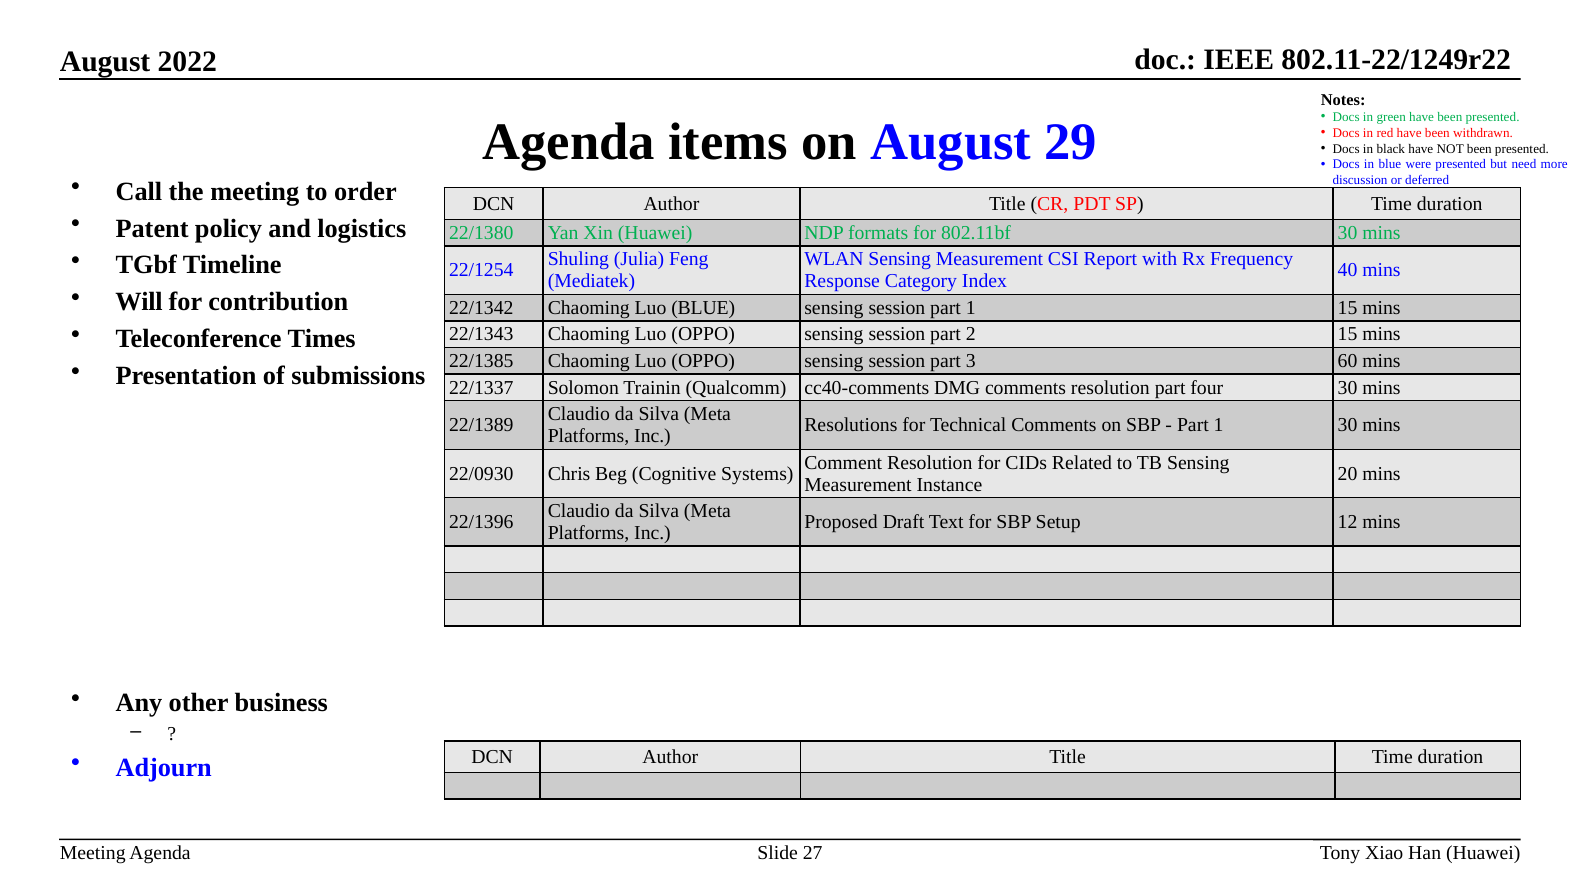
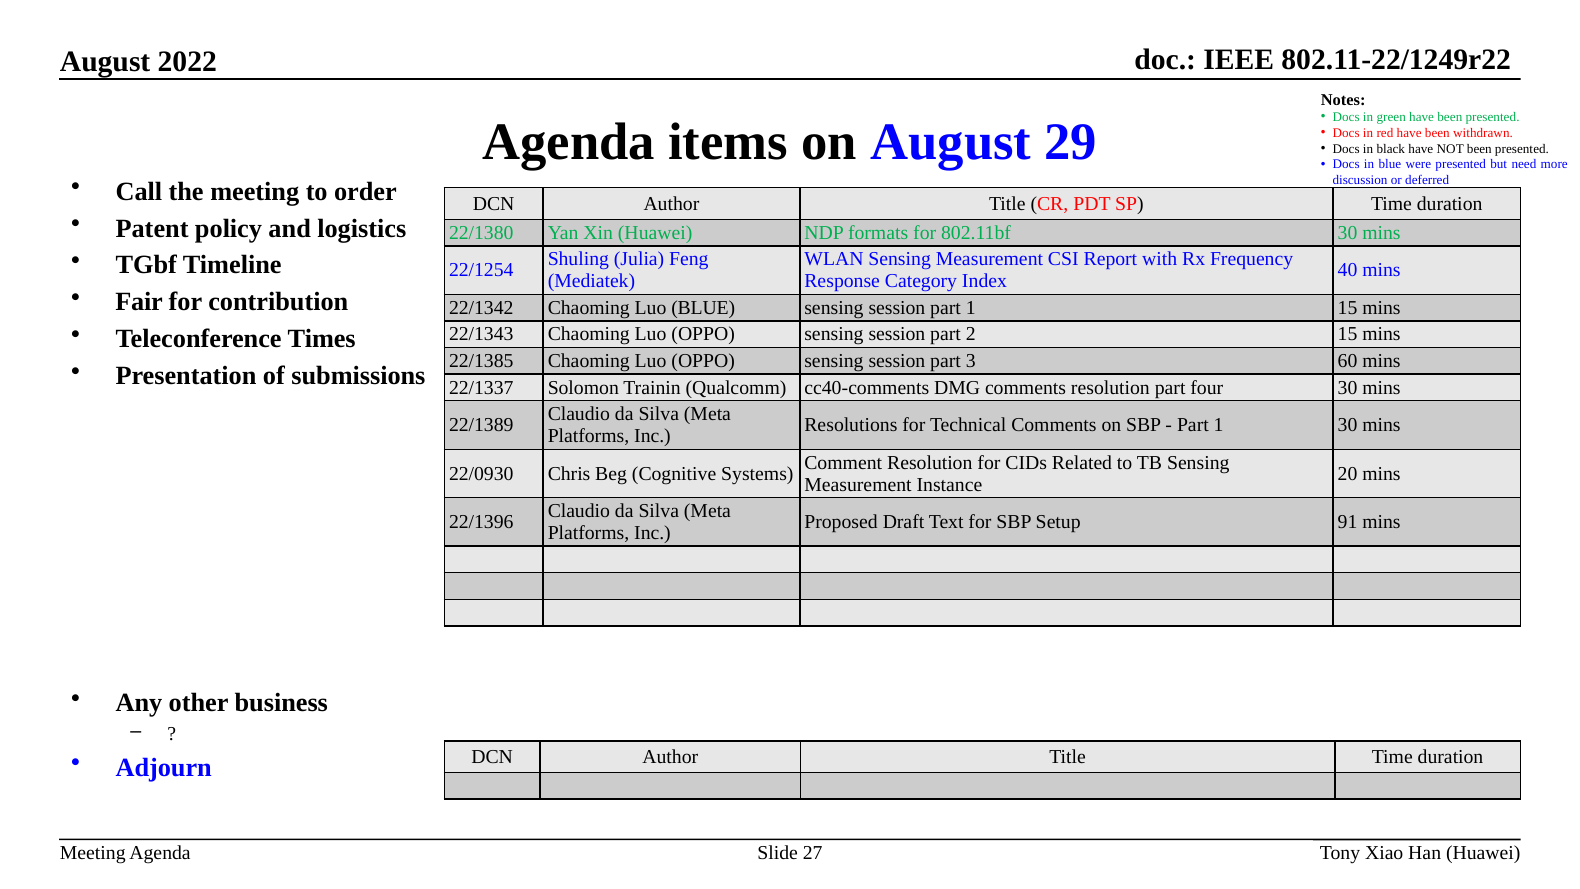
Will: Will -> Fair
12: 12 -> 91
